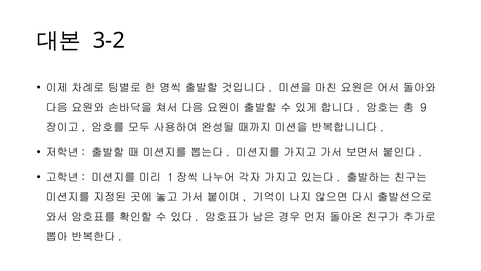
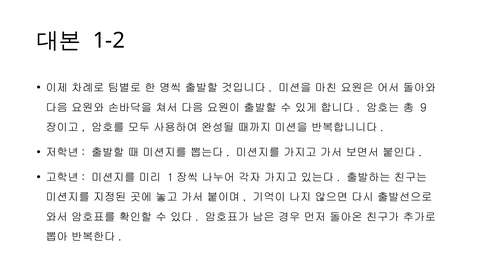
3-2: 3-2 -> 1-2
